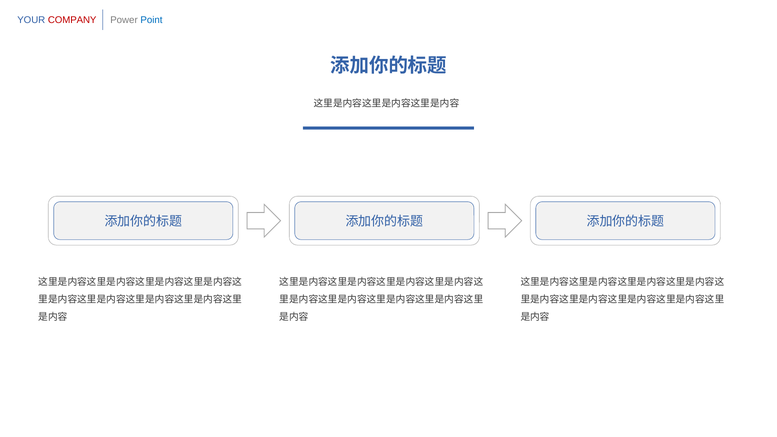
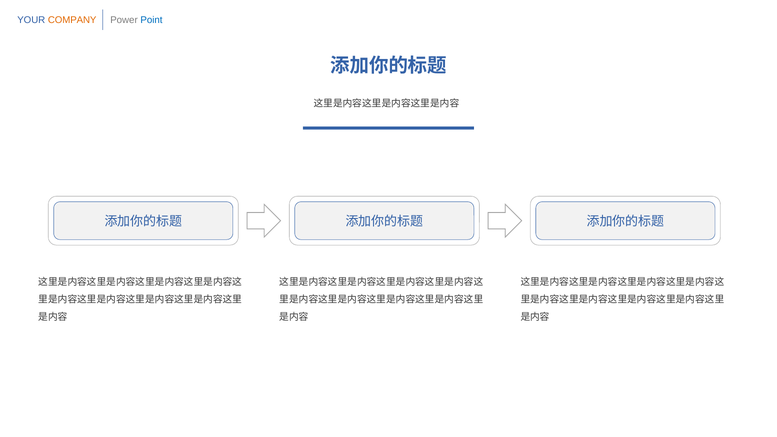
COMPANY colour: red -> orange
